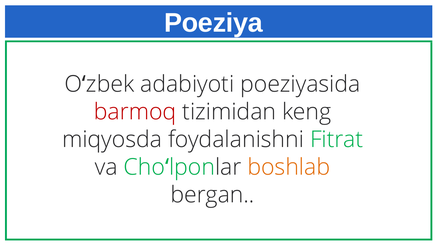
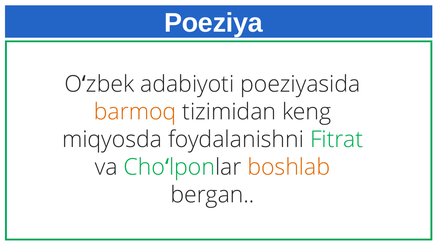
barmoq colour: red -> orange
